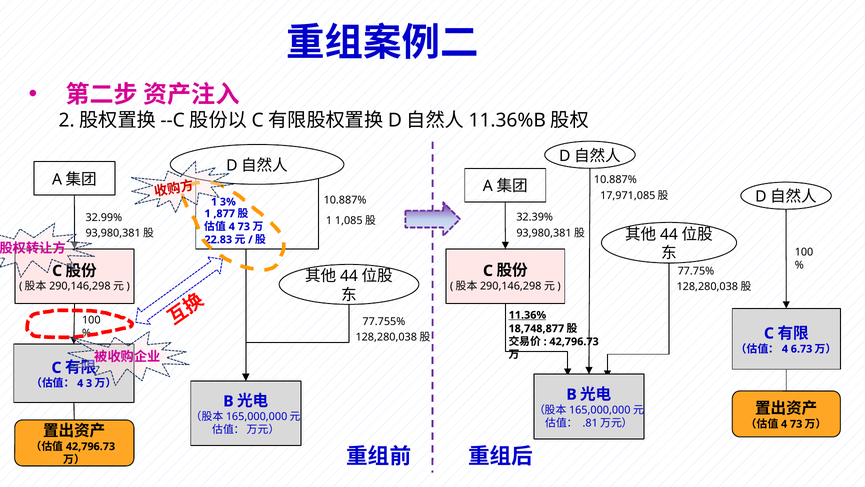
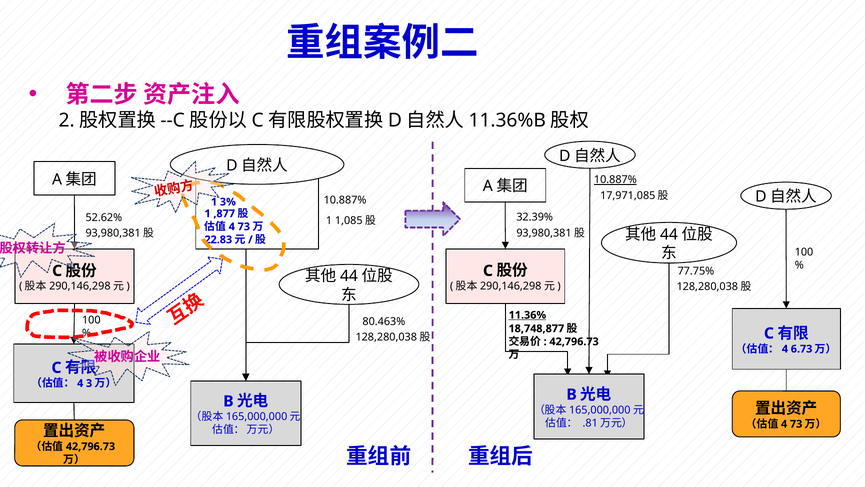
10.887% at (615, 180) underline: none -> present
32.99%: 32.99% -> 52.62%
77.755%: 77.755% -> 80.463%
